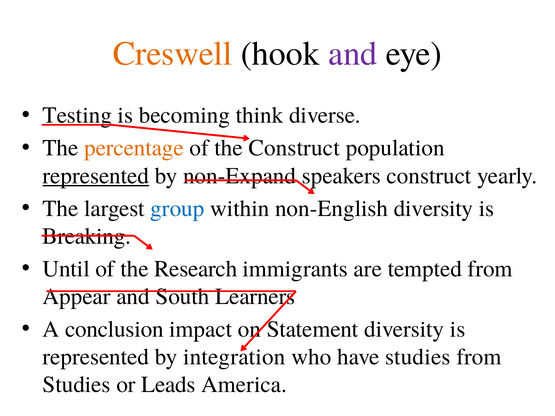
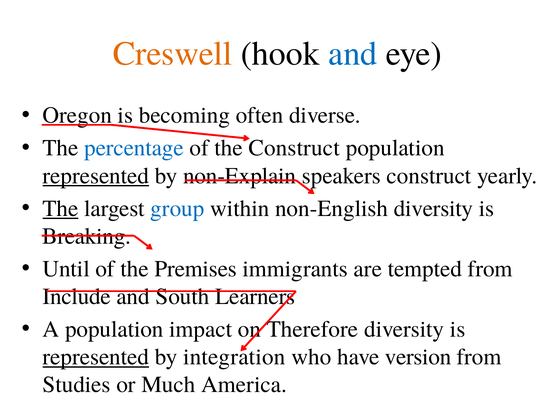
and at (353, 54) colour: purple -> blue
Testing: Testing -> Oregon
think: think -> often
percentage colour: orange -> blue
non-Expand: non-Expand -> non-Explain
The at (61, 209) underline: none -> present
Research: Research -> Premises
Appear: Appear -> Include
A conclusion: conclusion -> population
Statement: Statement -> Therefore
represented at (96, 357) underline: none -> present
have studies: studies -> version
Leads: Leads -> Much
